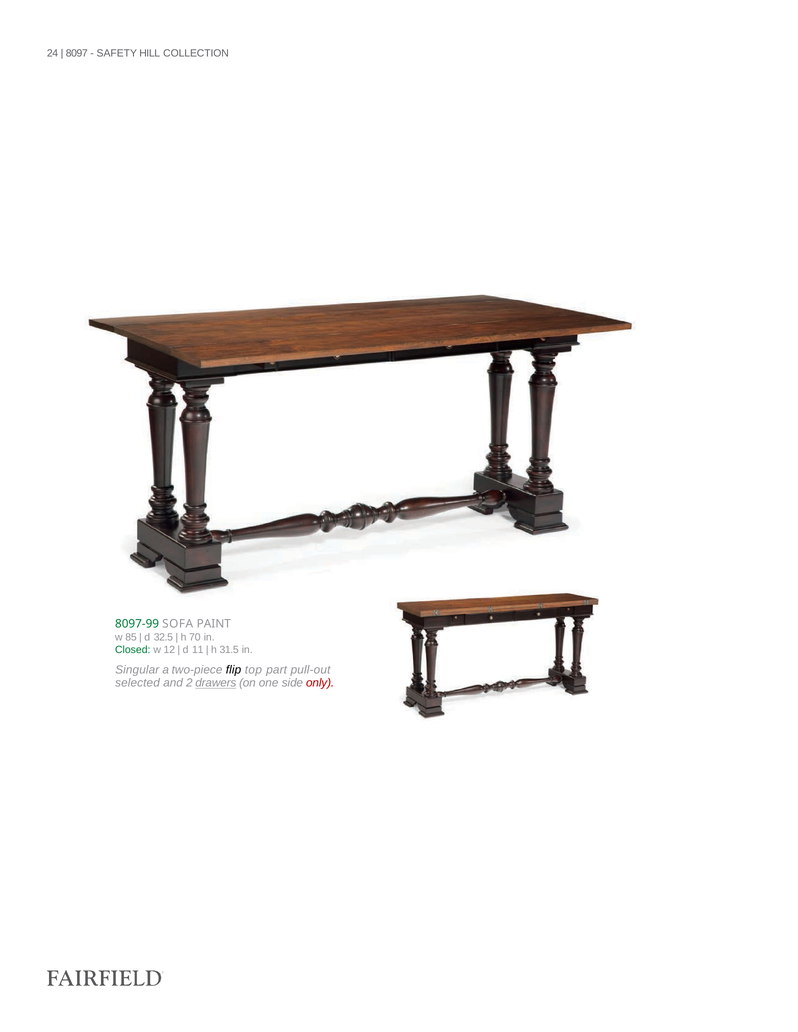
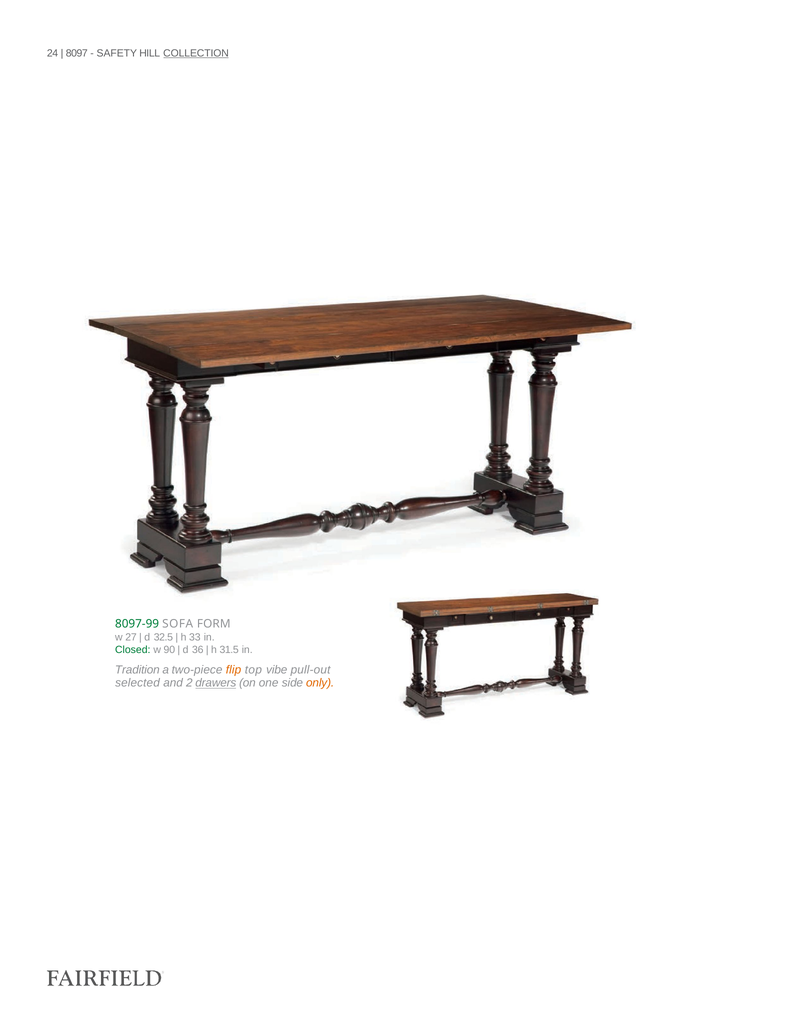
COLLECTION underline: none -> present
PAINT: PAINT -> FORM
85: 85 -> 27
70: 70 -> 33
12: 12 -> 90
11: 11 -> 36
Singular: Singular -> Tradition
flip colour: black -> orange
part: part -> vibe
only colour: red -> orange
